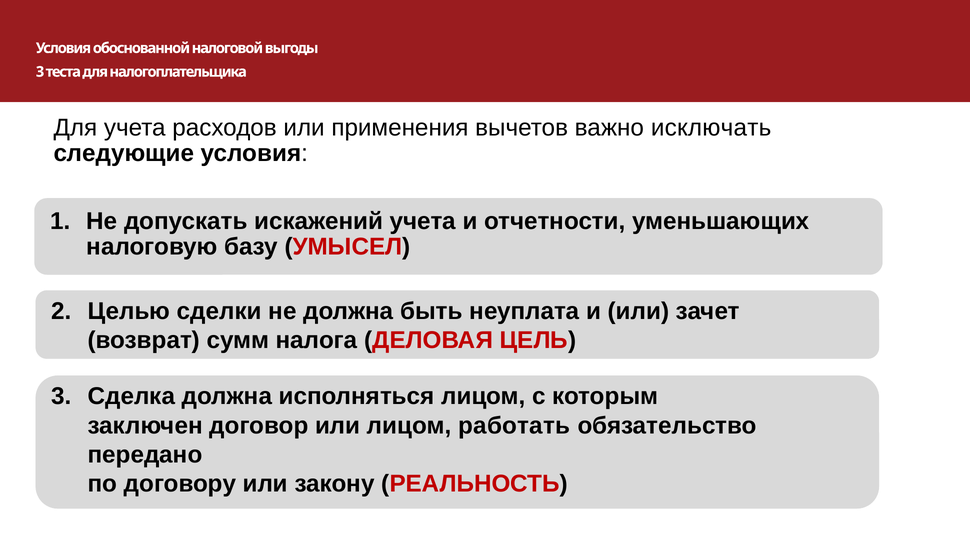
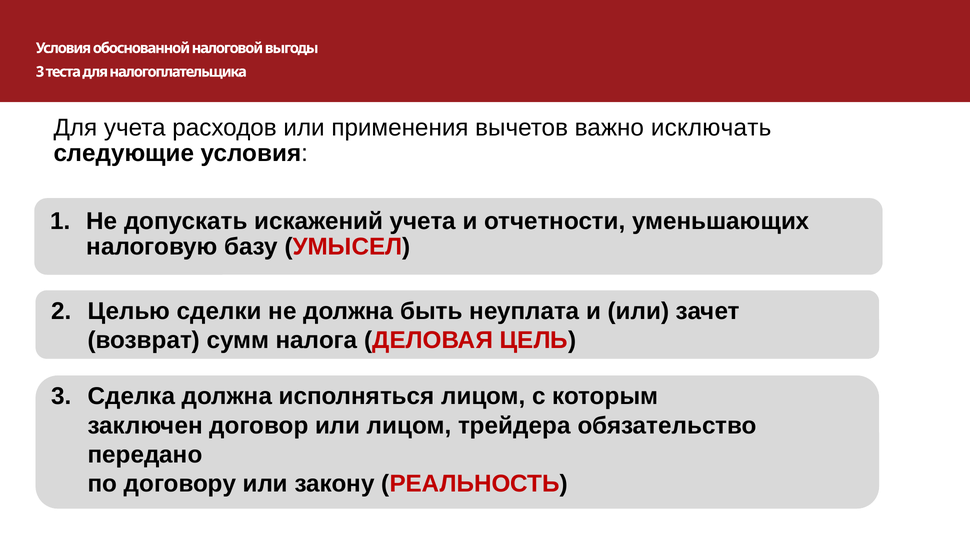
работать: работать -> трейдера
